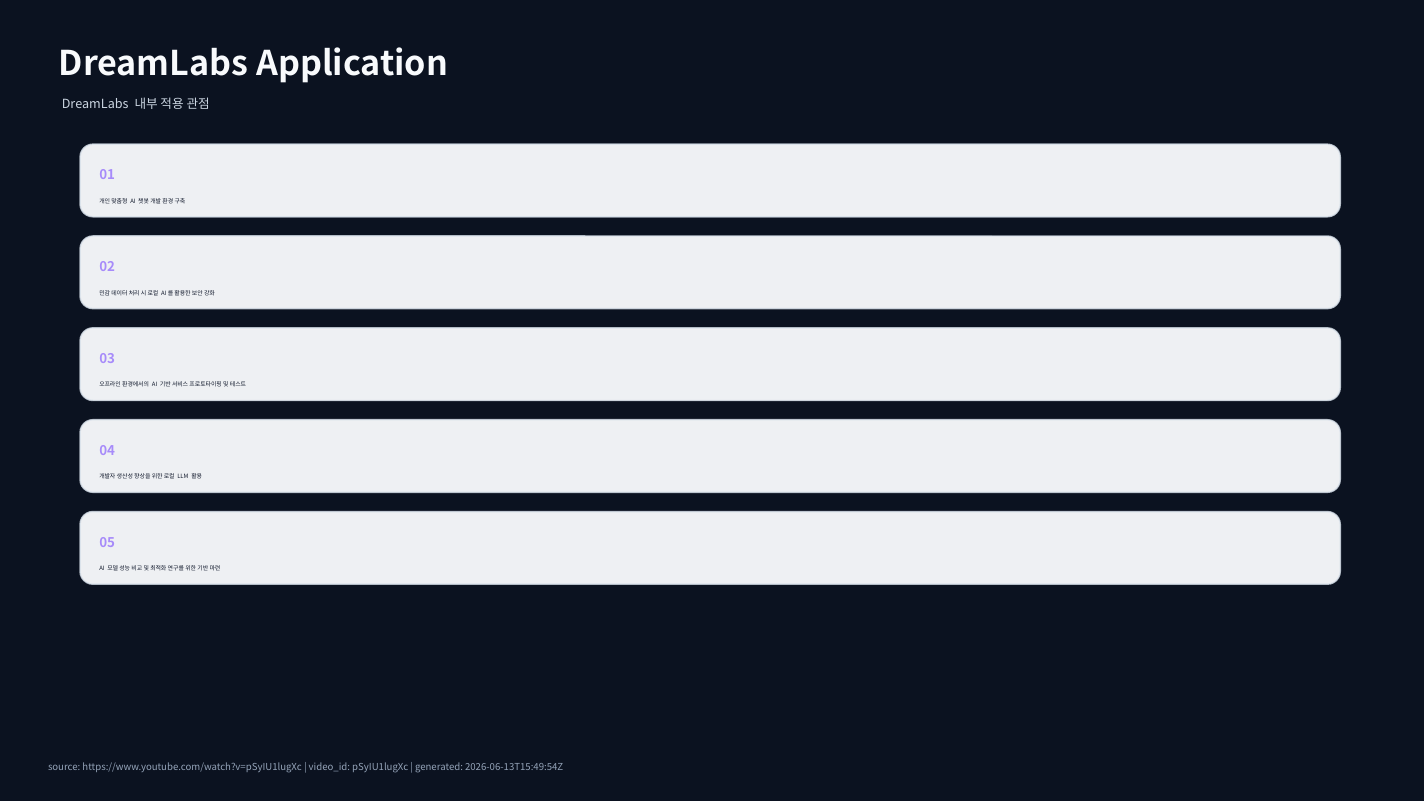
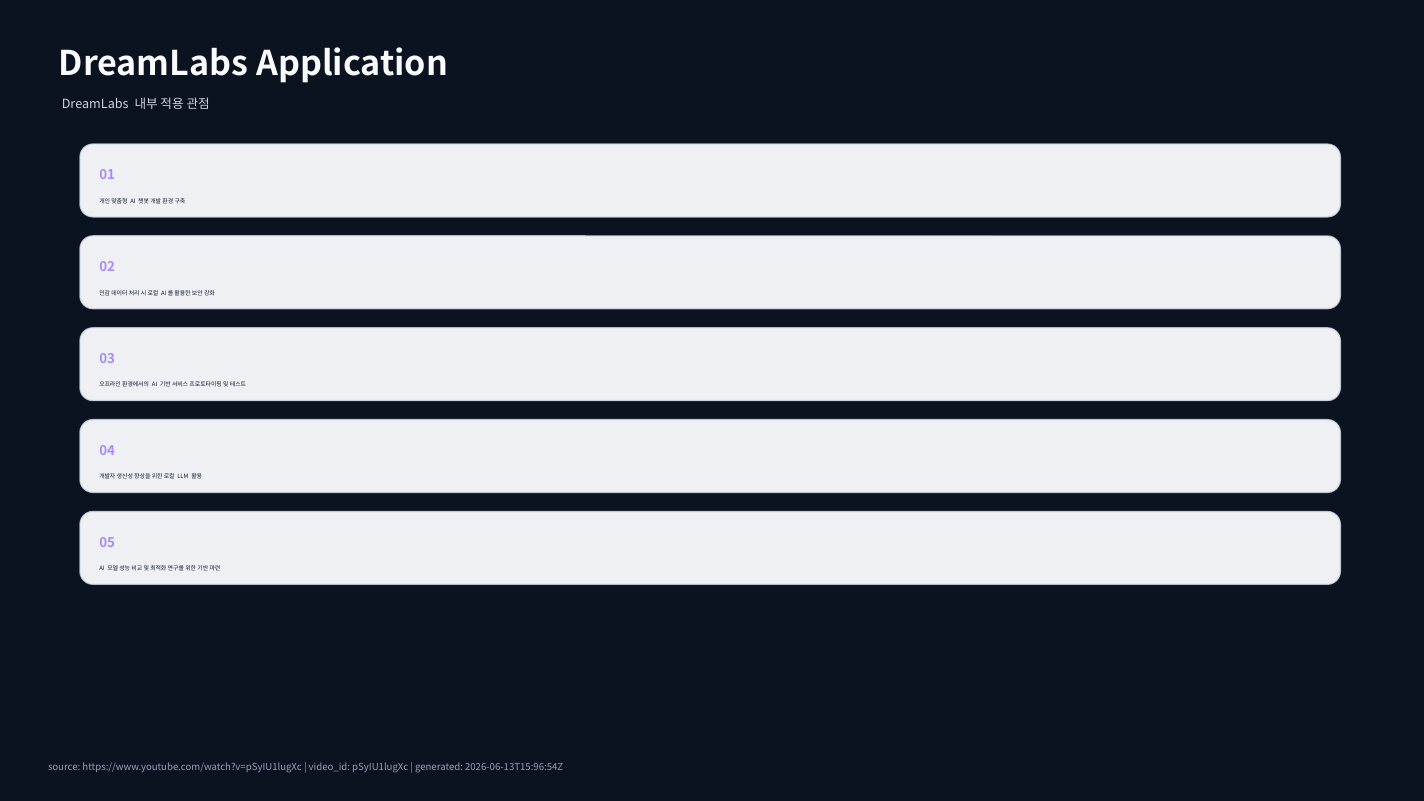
2026-06-13T15:49:54Z: 2026-06-13T15:49:54Z -> 2026-06-13T15:96:54Z
